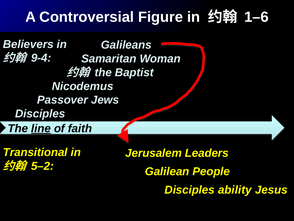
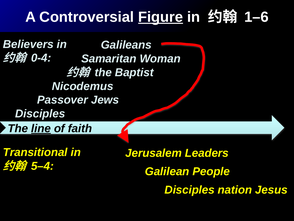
Figure underline: none -> present
9-4: 9-4 -> 0-4
5–2: 5–2 -> 5–4
ability: ability -> nation
